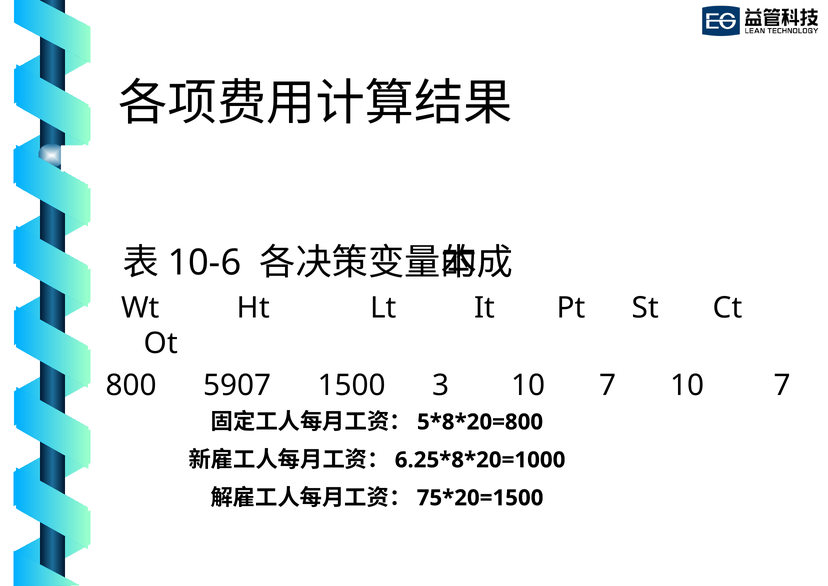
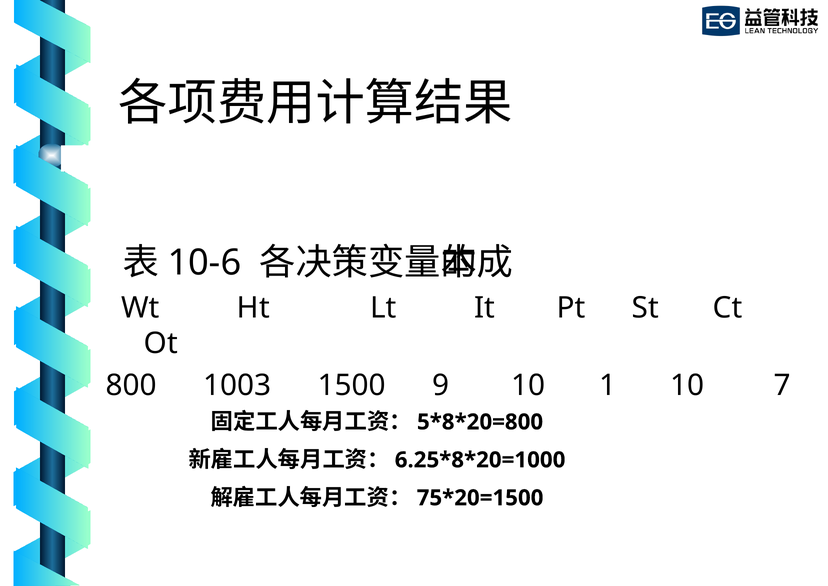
5907: 5907 -> 1003
3: 3 -> 9
7 at (608, 385): 7 -> 1
